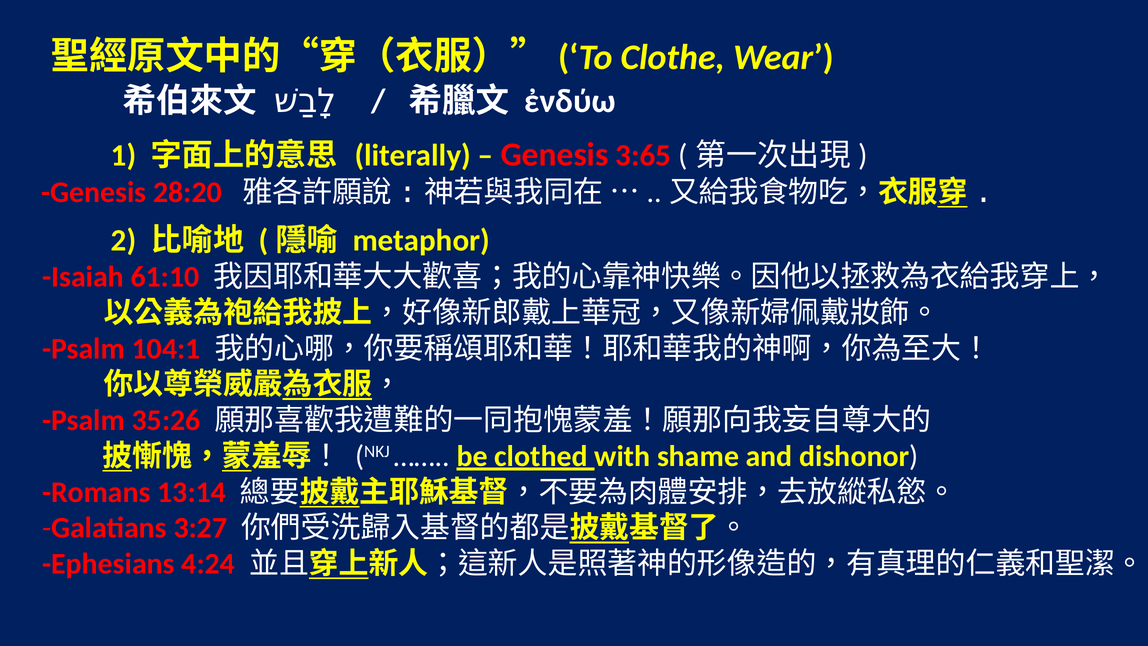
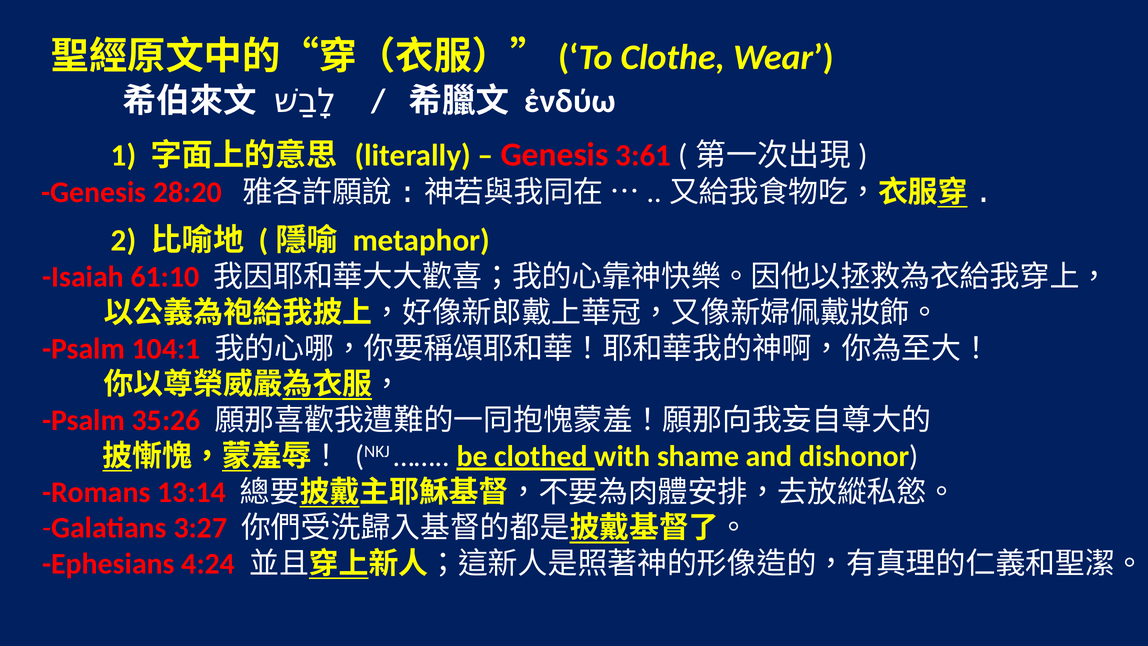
3:65: 3:65 -> 3:61
